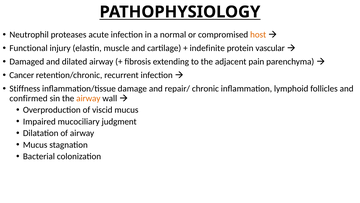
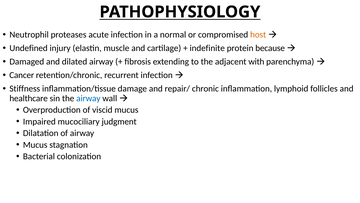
Functional: Functional -> Undefined
vascular: vascular -> because
pain: pain -> with
confirmed: confirmed -> healthcare
airway at (88, 98) colour: orange -> blue
